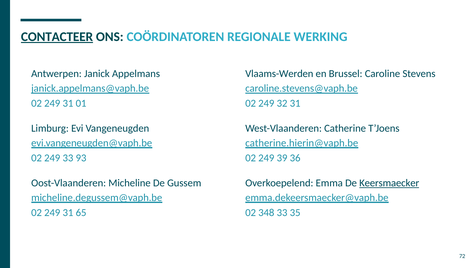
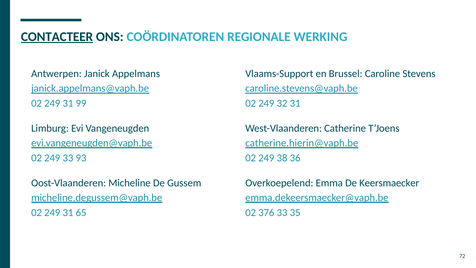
Vlaams-Werden: Vlaams-Werden -> Vlaams-Support
01: 01 -> 99
39: 39 -> 38
Keersmaecker underline: present -> none
348: 348 -> 376
